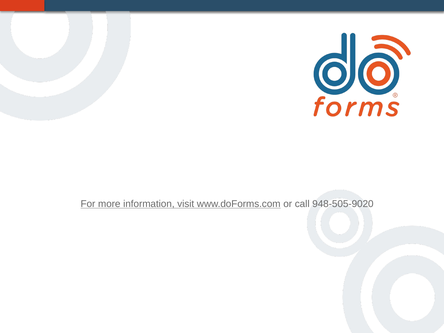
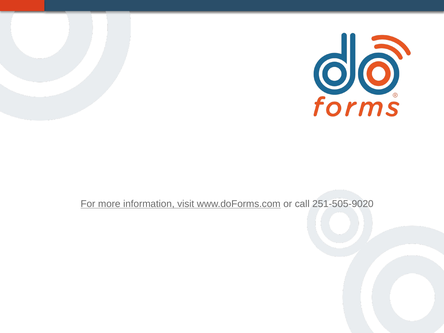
948-505-9020: 948-505-9020 -> 251-505-9020
